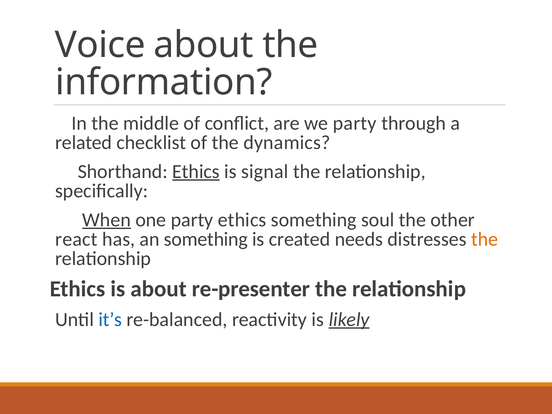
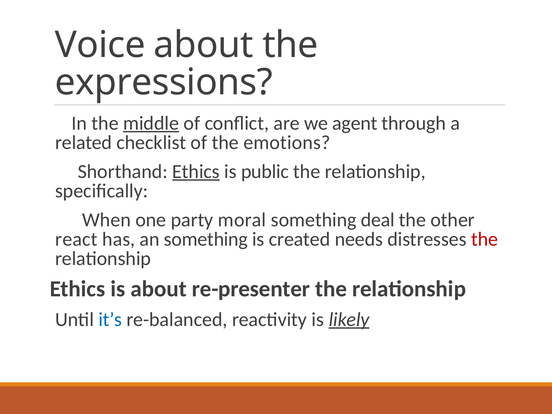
information: information -> expressions
middle underline: none -> present
we party: party -> agent
dynamics: dynamics -> emotions
signal: signal -> public
When underline: present -> none
party ethics: ethics -> moral
soul: soul -> deal
the at (485, 239) colour: orange -> red
